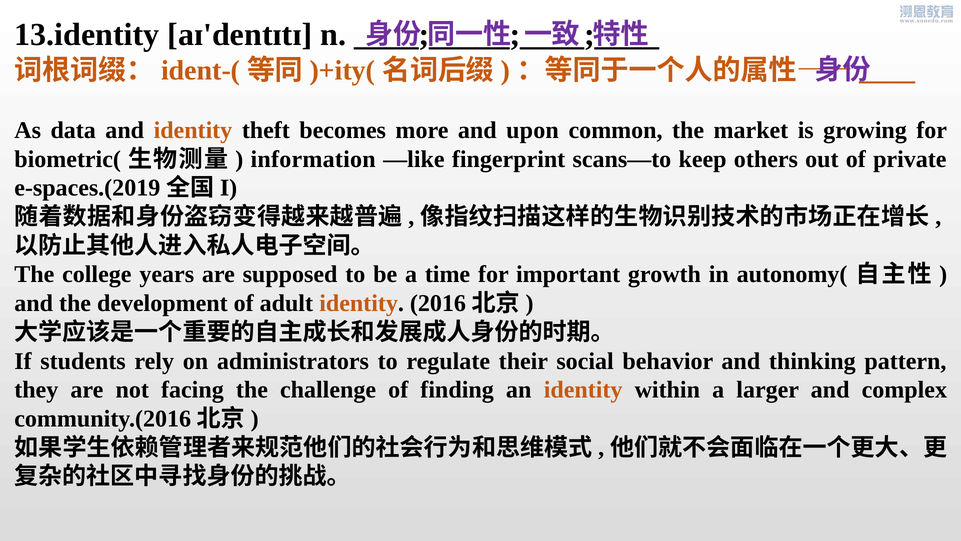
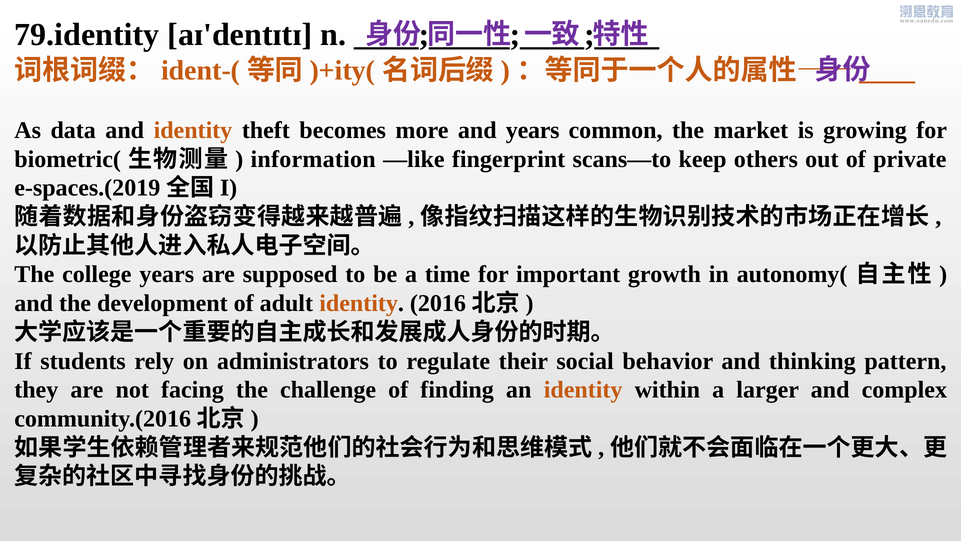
13.identity: 13.identity -> 79.identity
and upon: upon -> years
